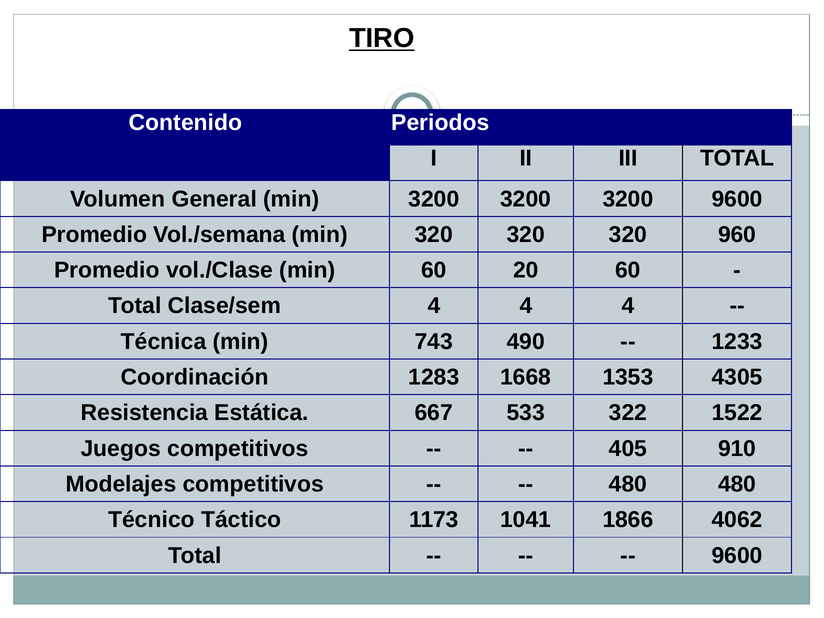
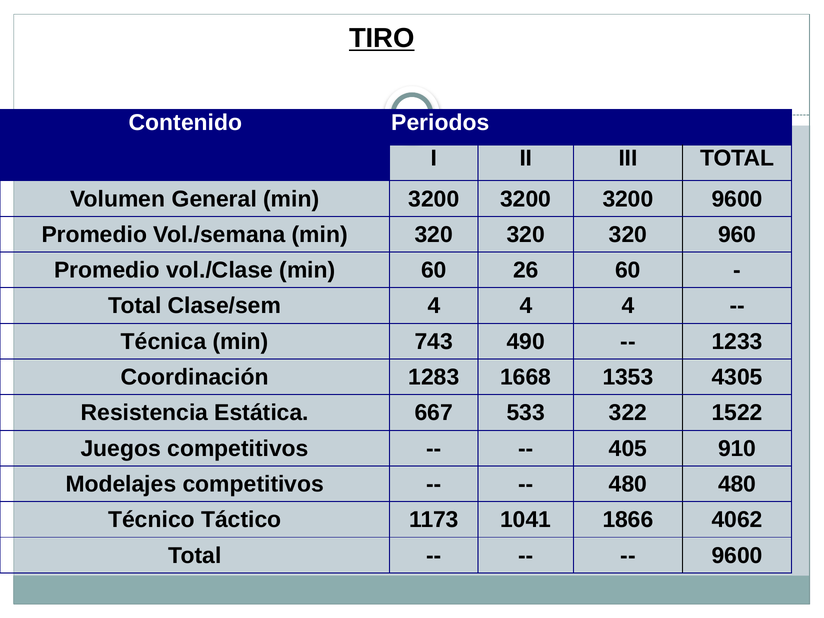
20: 20 -> 26
